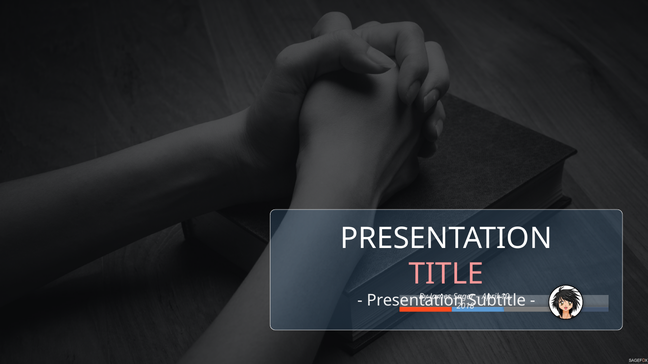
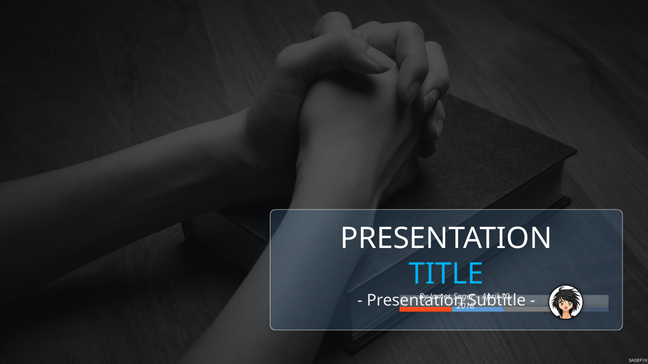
TITLE colour: pink -> light blue
